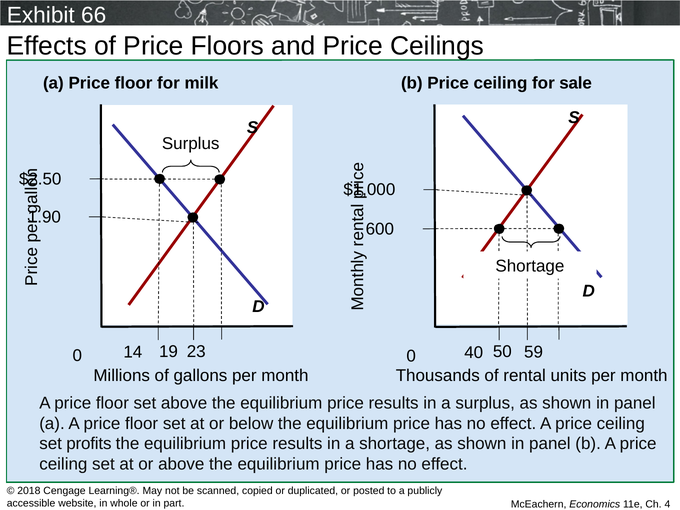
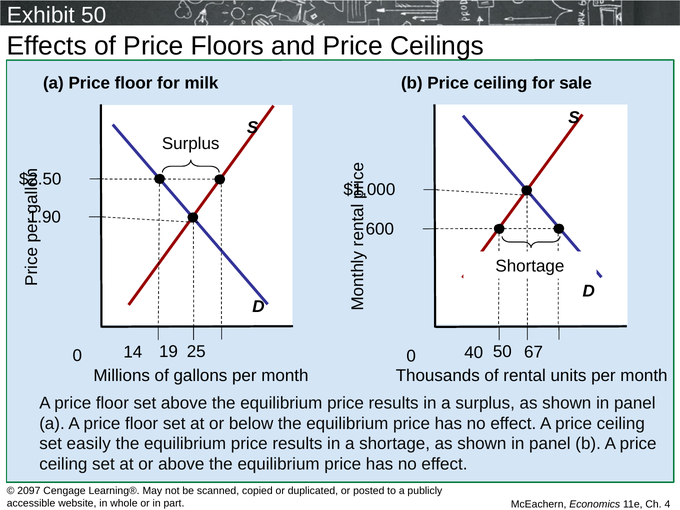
Exhibit 66: 66 -> 50
23: 23 -> 25
59: 59 -> 67
profits: profits -> easily
2018: 2018 -> 2097
